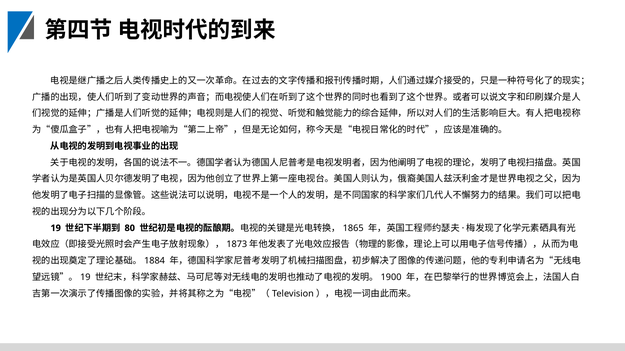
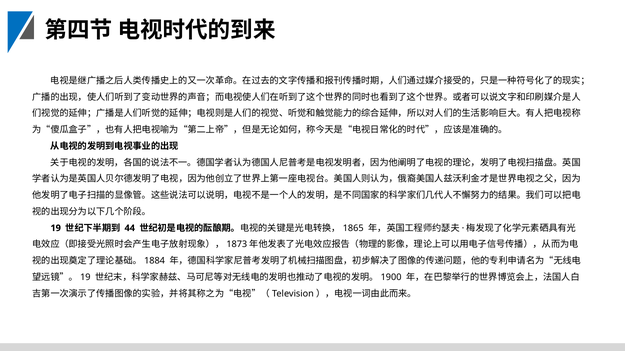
80: 80 -> 44
